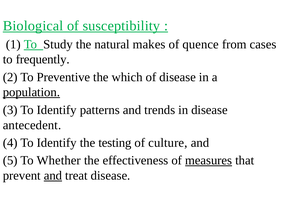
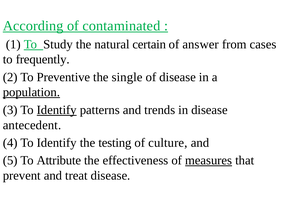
Biological: Biological -> According
susceptibility: susceptibility -> contaminated
makes: makes -> certain
quence: quence -> answer
which: which -> single
Identify at (57, 110) underline: none -> present
Whether: Whether -> Attribute
and at (53, 176) underline: present -> none
